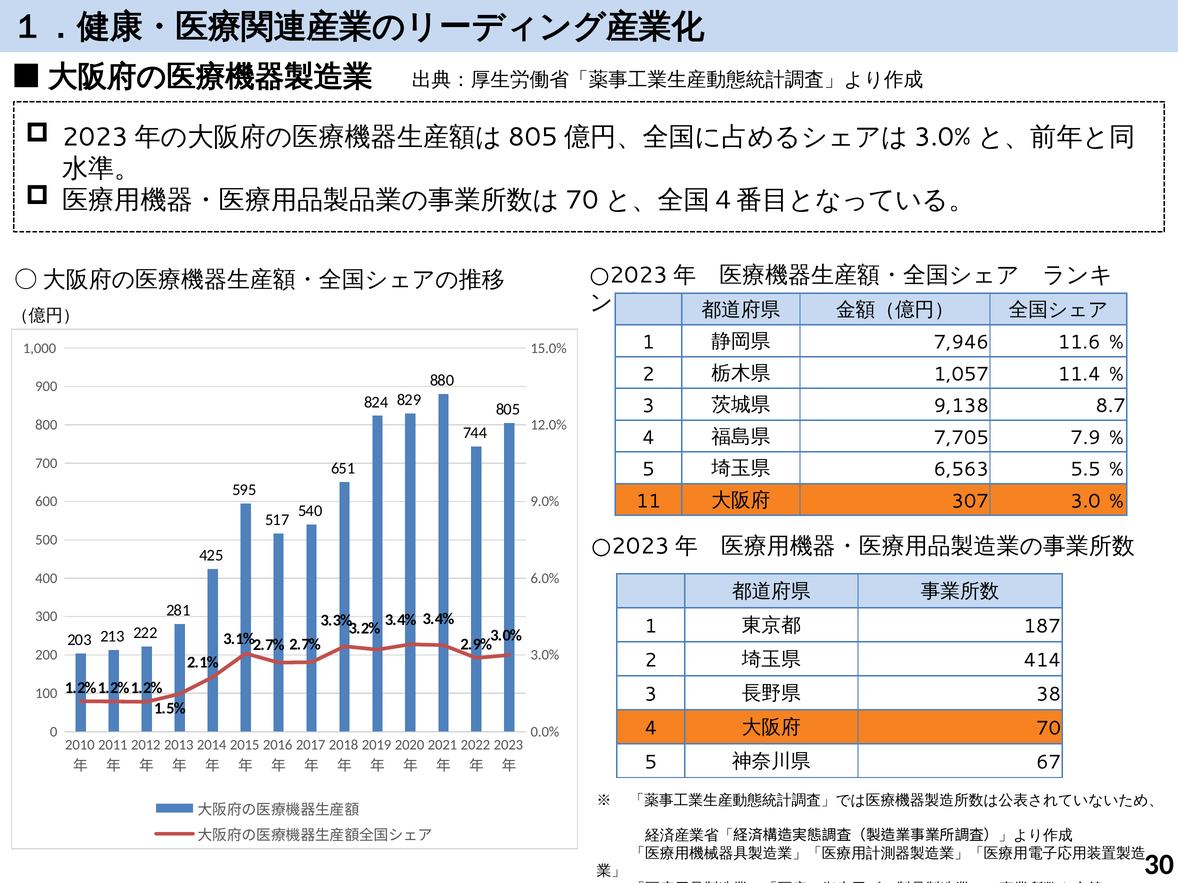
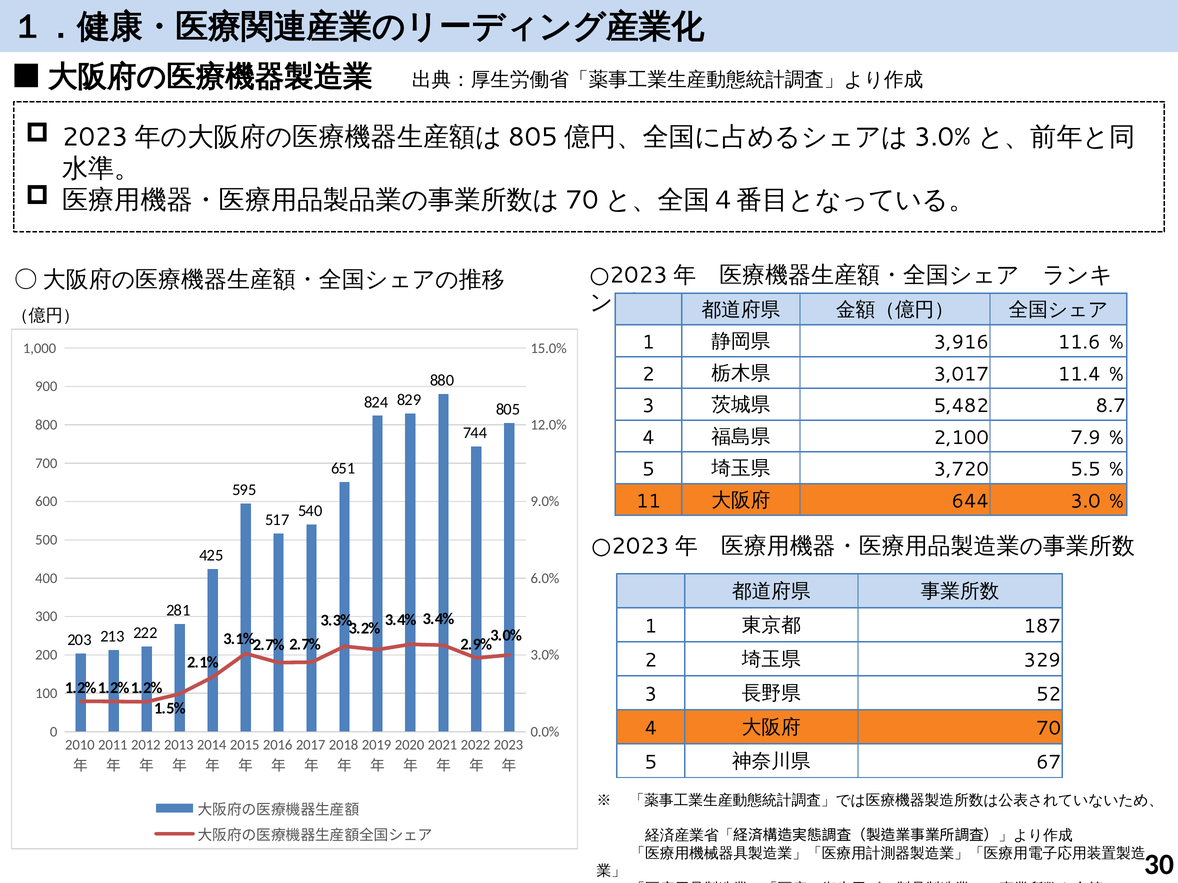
7,946: 7,946 -> 3,916
1,057: 1,057 -> 3,017
9,138: 9,138 -> 5,482
7,705: 7,705 -> 2,100
6,563: 6,563 -> 3,720
307: 307 -> 644
414: 414 -> 329
38: 38 -> 52
